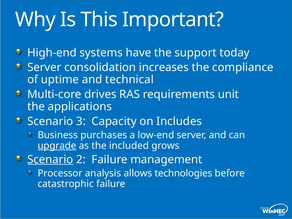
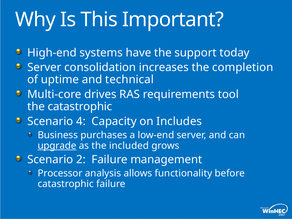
compliance: compliance -> completion
unit: unit -> tool
the applications: applications -> catastrophic
3: 3 -> 4
Scenario at (50, 159) underline: present -> none
technologies: technologies -> functionality
